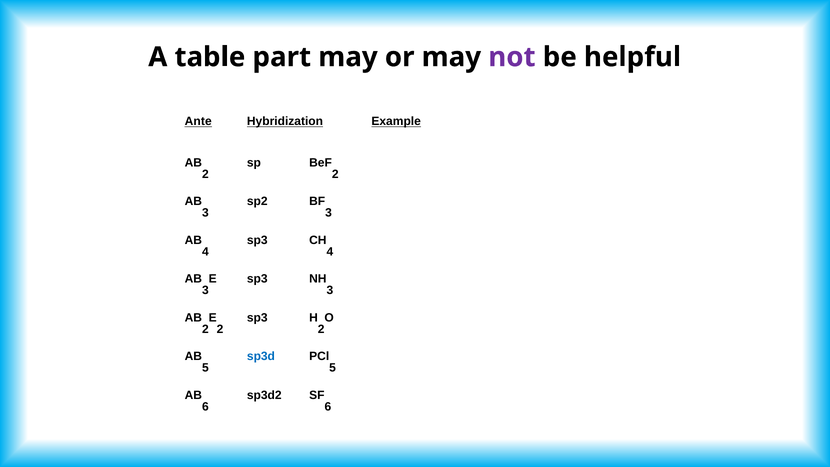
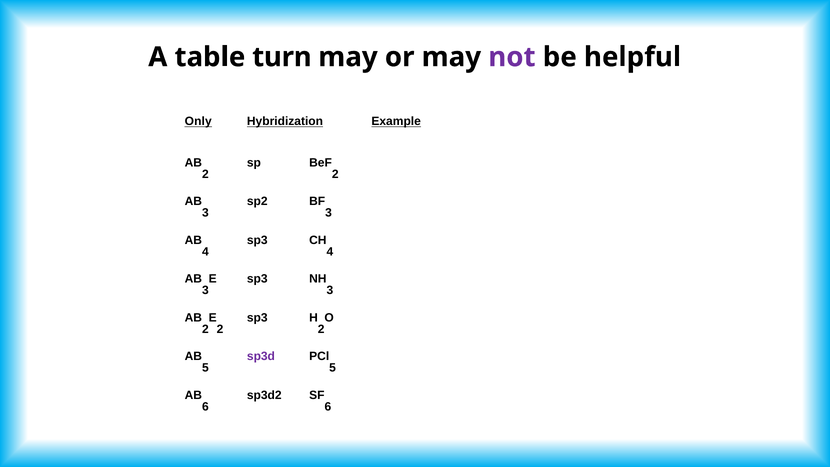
part: part -> turn
Ante: Ante -> Only
sp3d colour: blue -> purple
